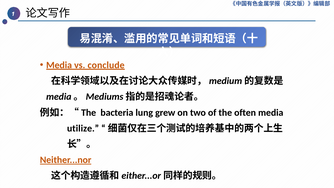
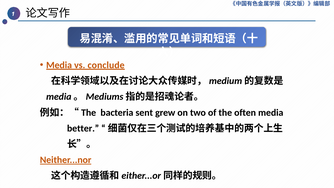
lung: lung -> sent
utilize: utilize -> better
